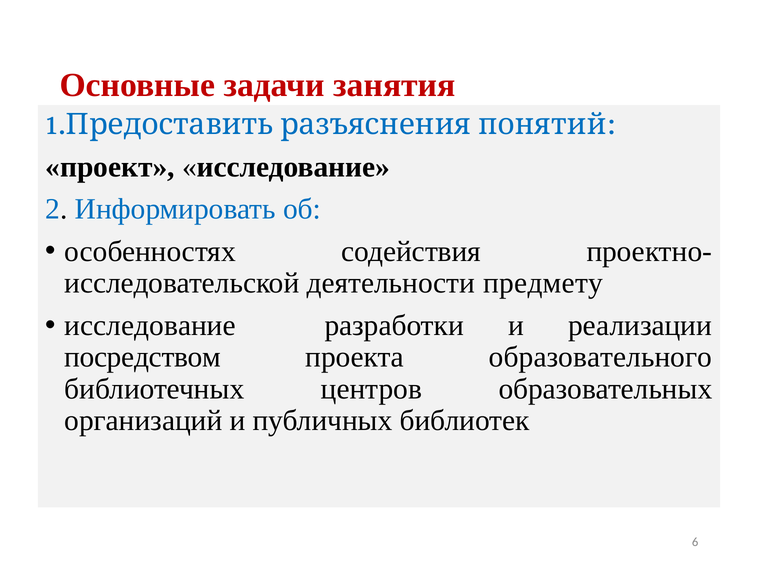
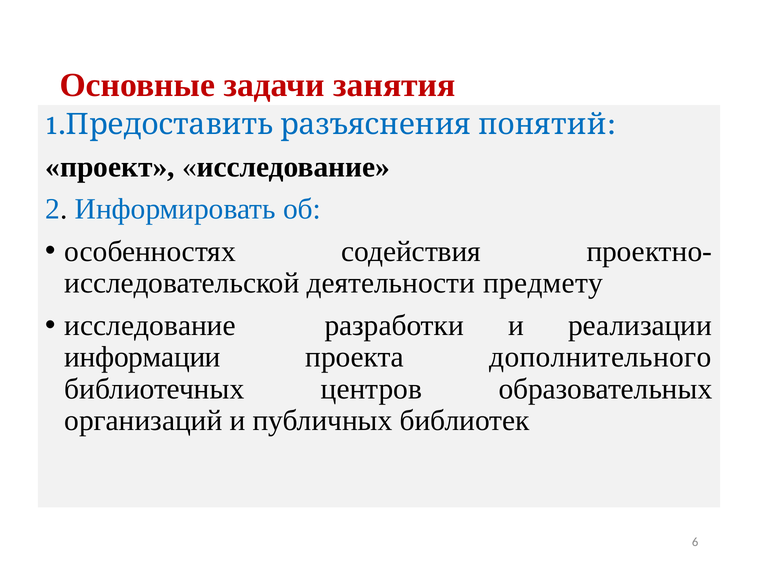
посредством: посредством -> информации
образовательного: образовательного -> дополнительного
